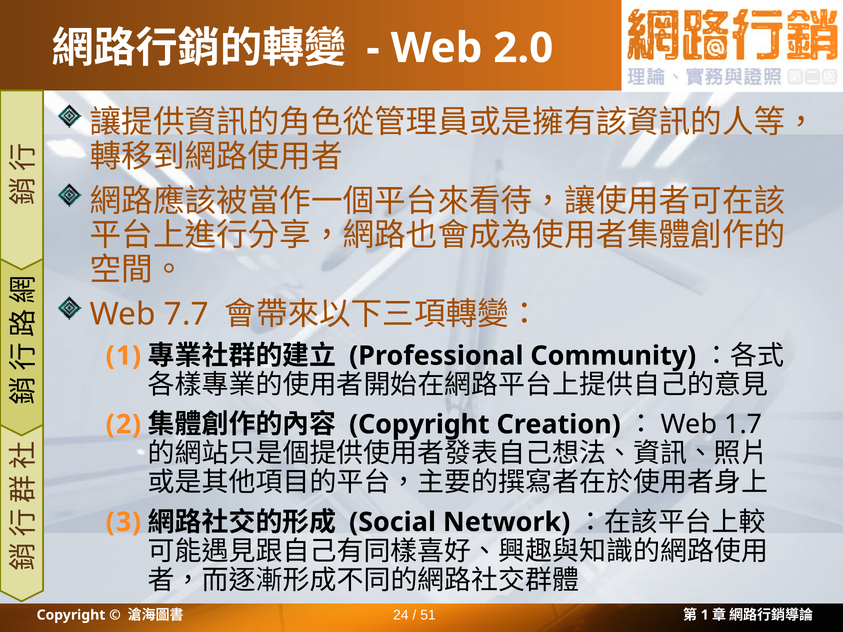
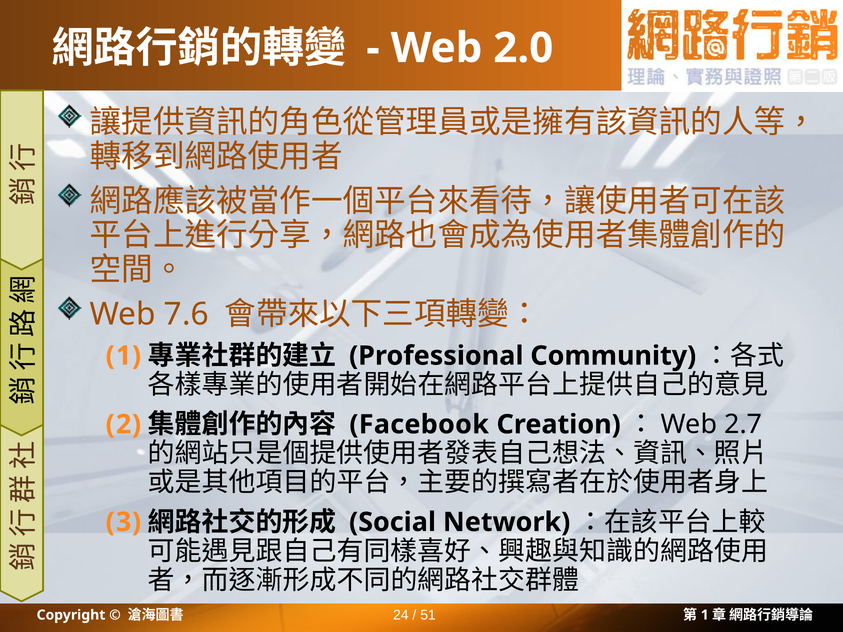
7.7: 7.7 -> 7.6
Copyright at (419, 425): Copyright -> Facebook
1.7: 1.7 -> 2.7
